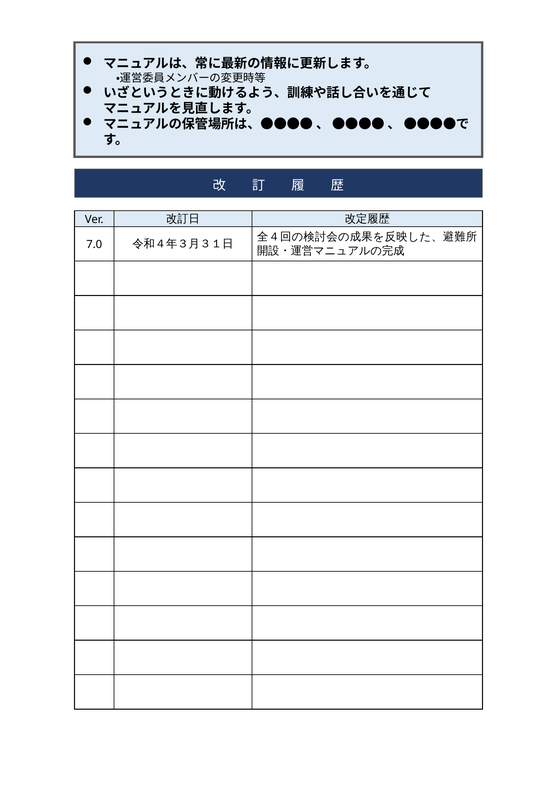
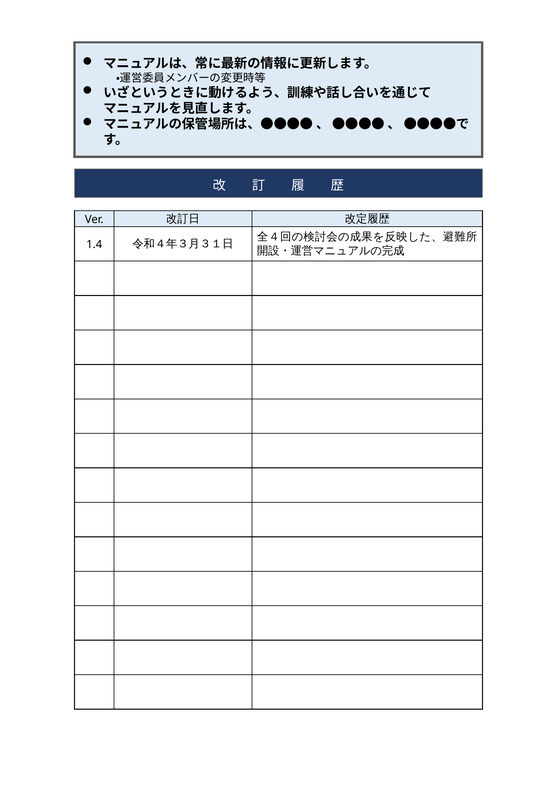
7.0: 7.0 -> 1.4
